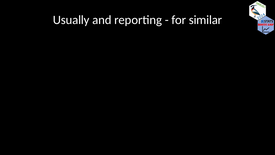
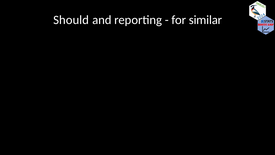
Usually: Usually -> Should
